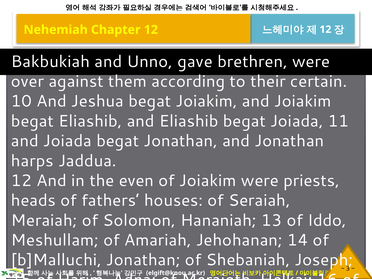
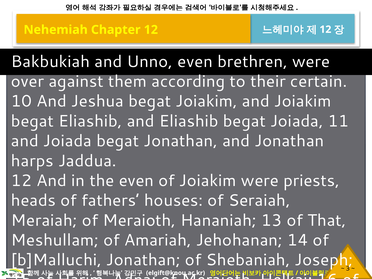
Unno gave: gave -> even
Meraiah of Solomon: Solomon -> Meraioth
13 of Iddo: Iddo -> That
